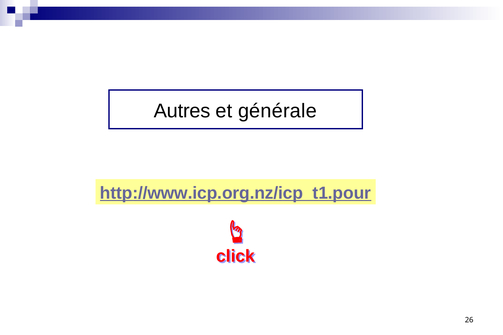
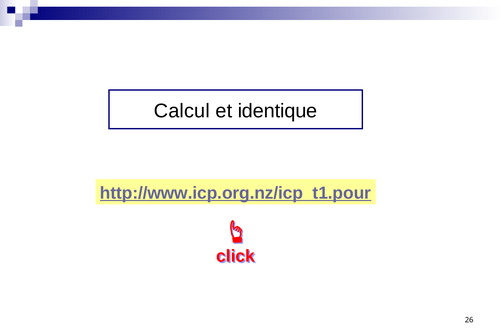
Autres: Autres -> Calcul
générale: générale -> identique
